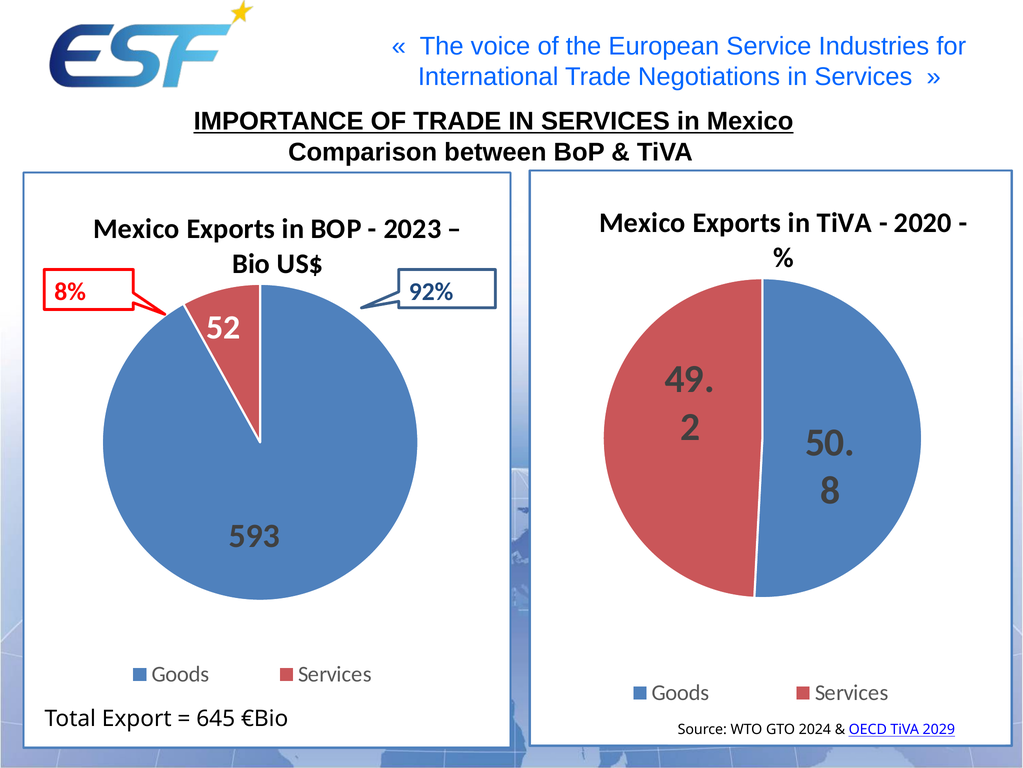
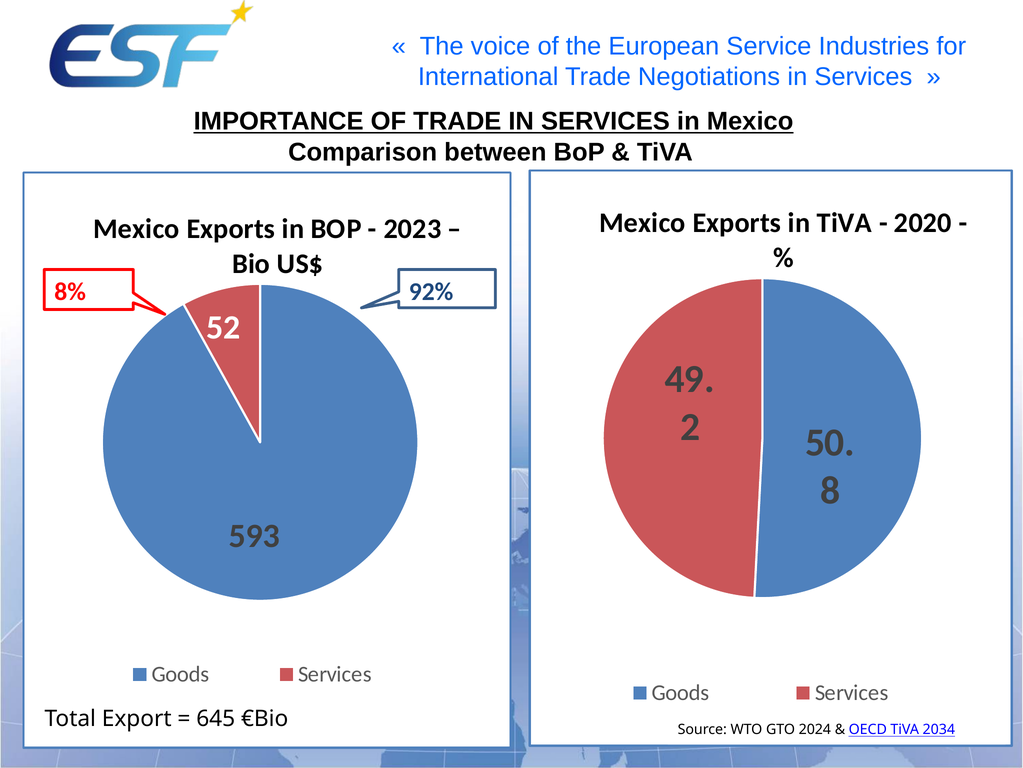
2029: 2029 -> 2034
